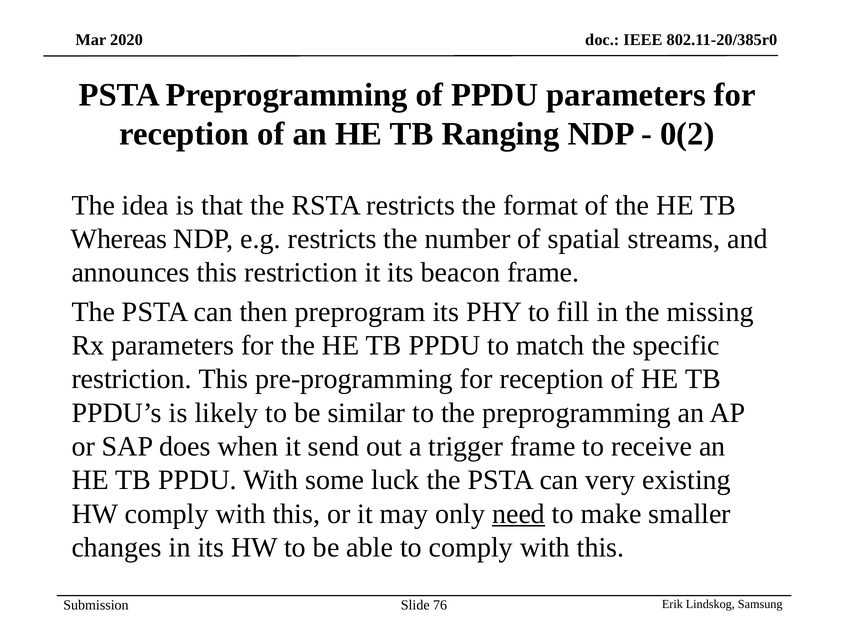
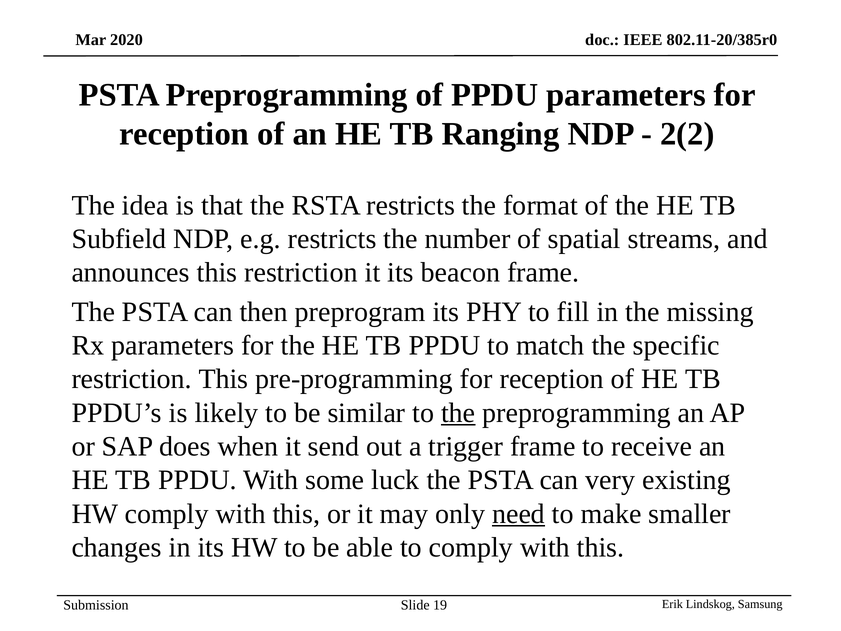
0(2: 0(2 -> 2(2
Whereas: Whereas -> Subfield
the at (458, 413) underline: none -> present
76: 76 -> 19
